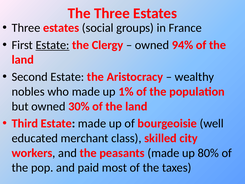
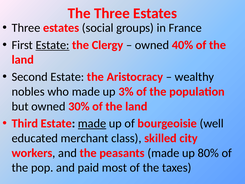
94%: 94% -> 40%
1%: 1% -> 3%
made at (92, 123) underline: none -> present
